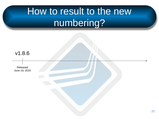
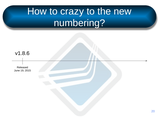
result: result -> crazy
